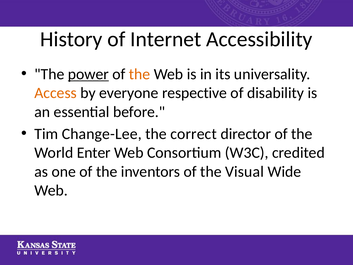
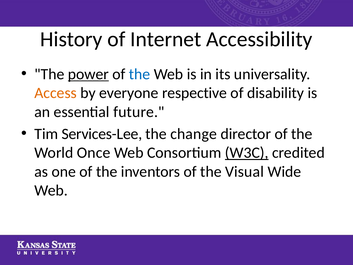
the at (140, 74) colour: orange -> blue
before: before -> future
Change-Lee: Change-Lee -> Services-Lee
correct: correct -> change
Enter: Enter -> Once
W3C underline: none -> present
